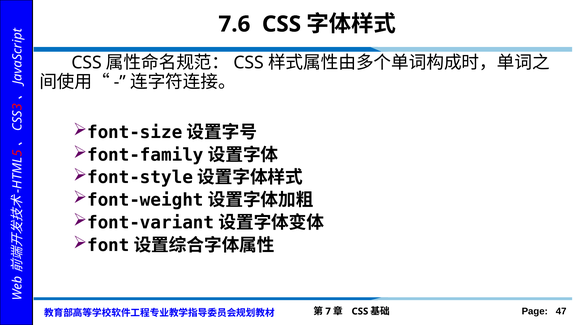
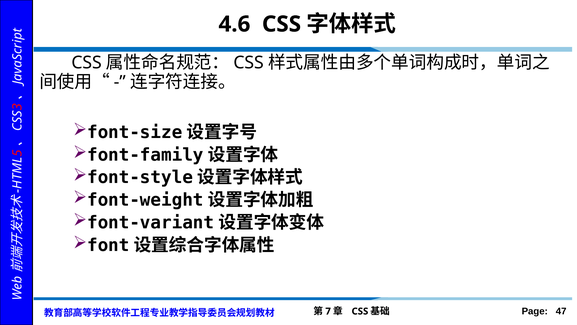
7.6: 7.6 -> 4.6
